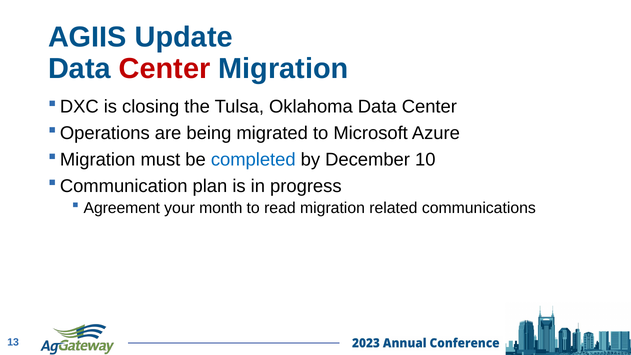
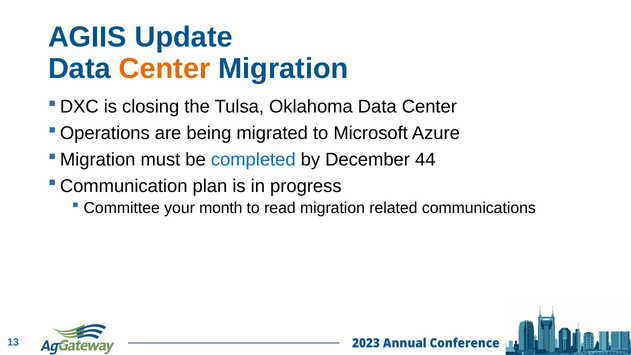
Center at (165, 69) colour: red -> orange
10: 10 -> 44
Agreement: Agreement -> Committee
